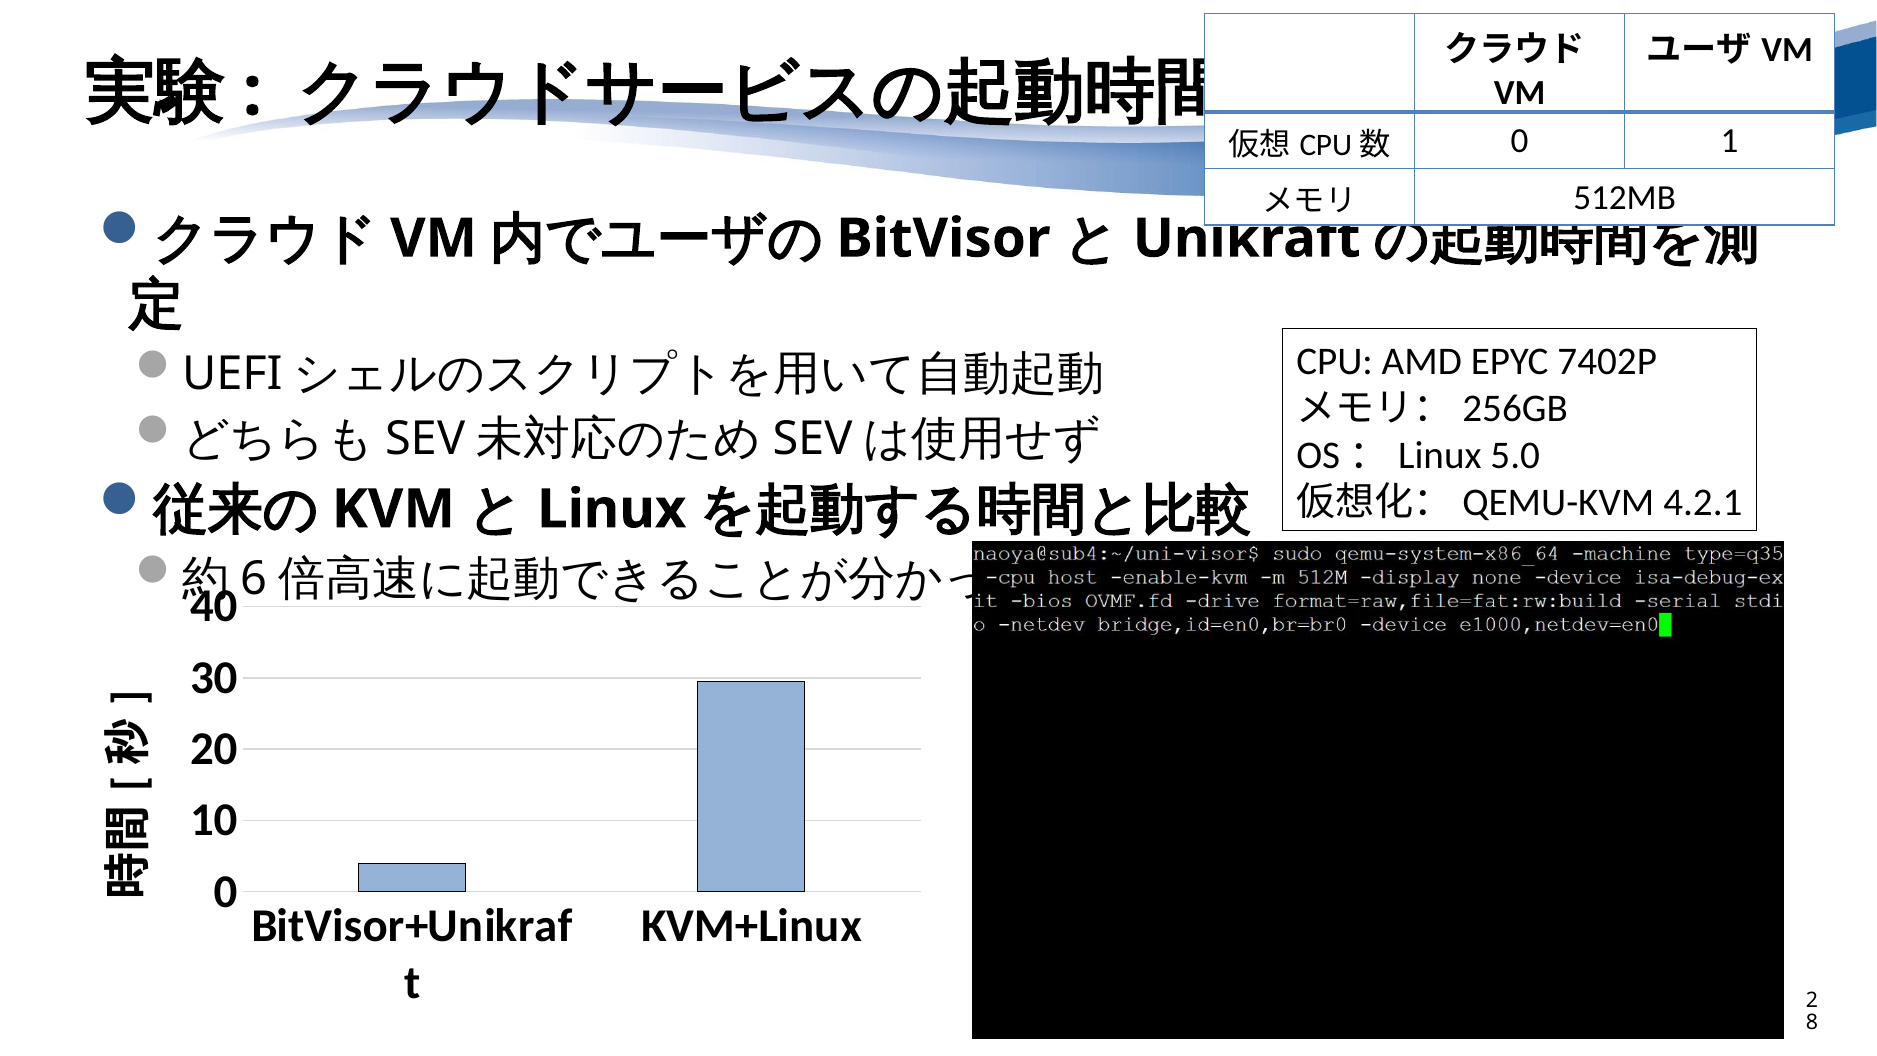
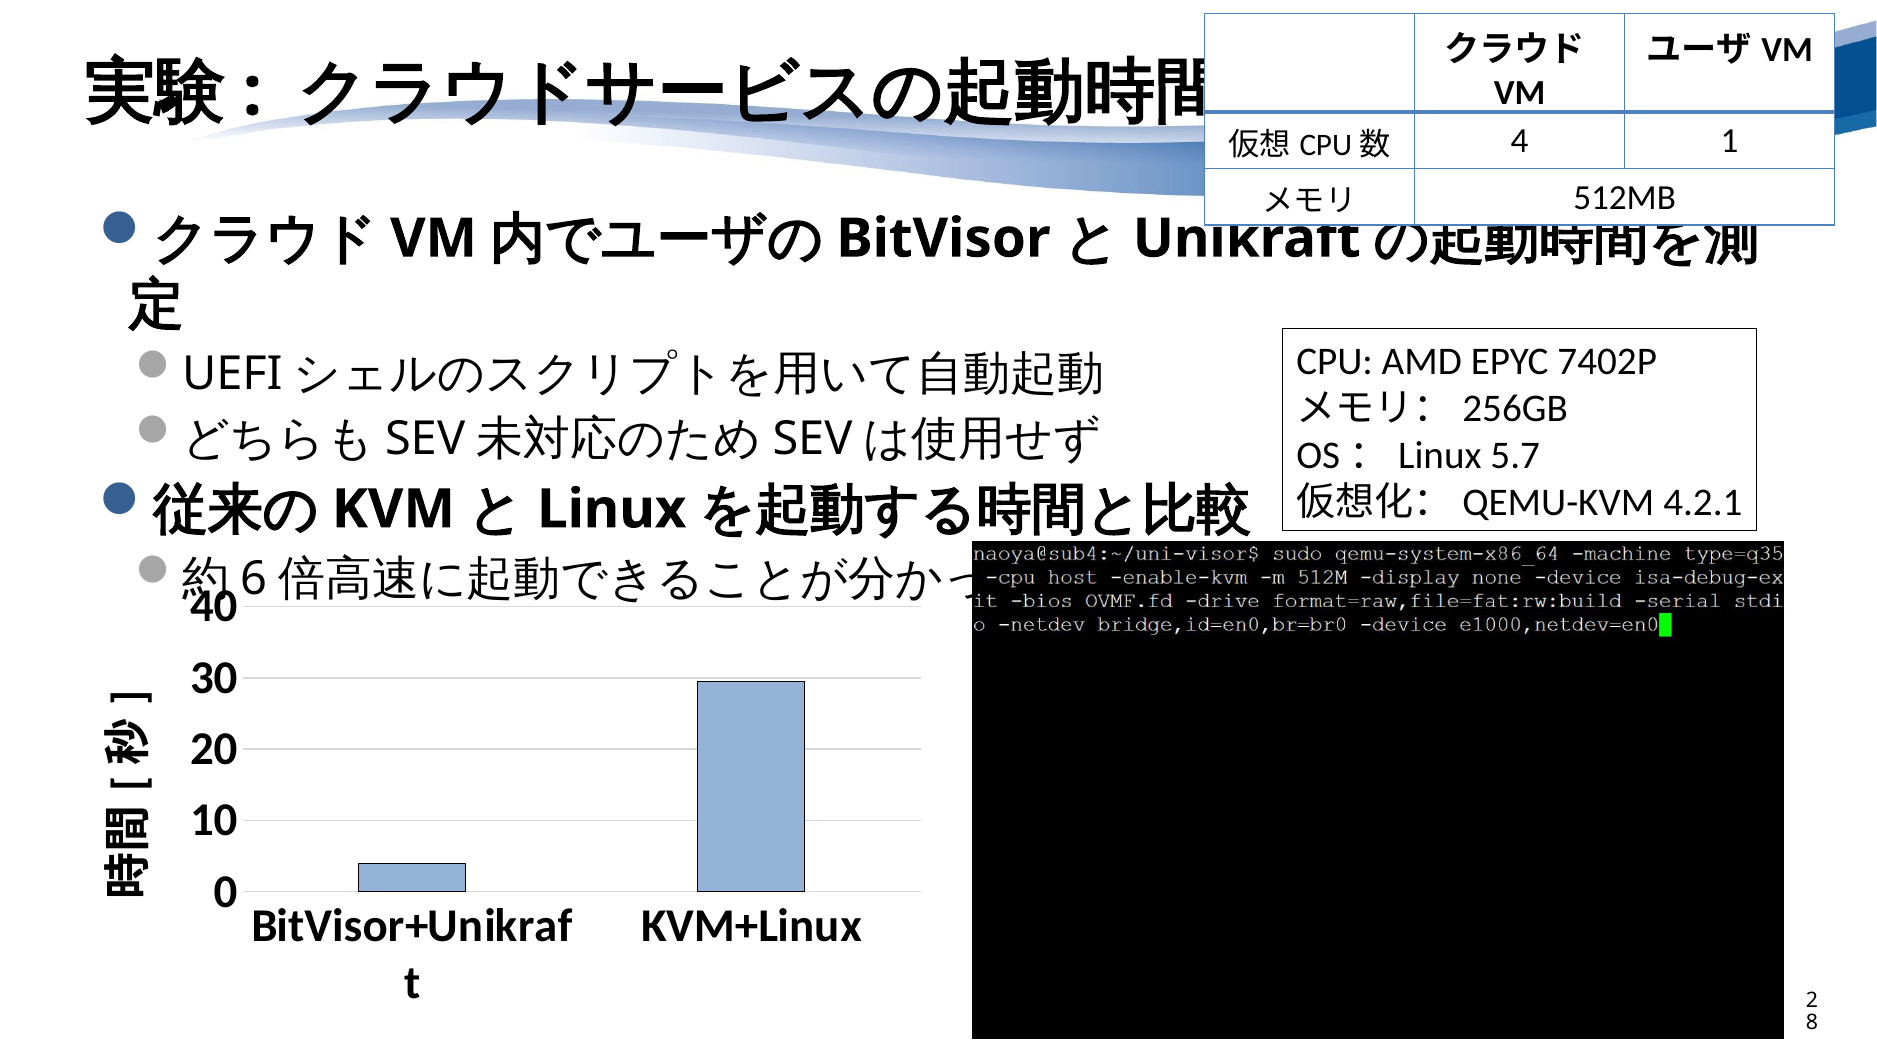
0 at (1520, 141): 0 -> 4
5.0: 5.0 -> 5.7
